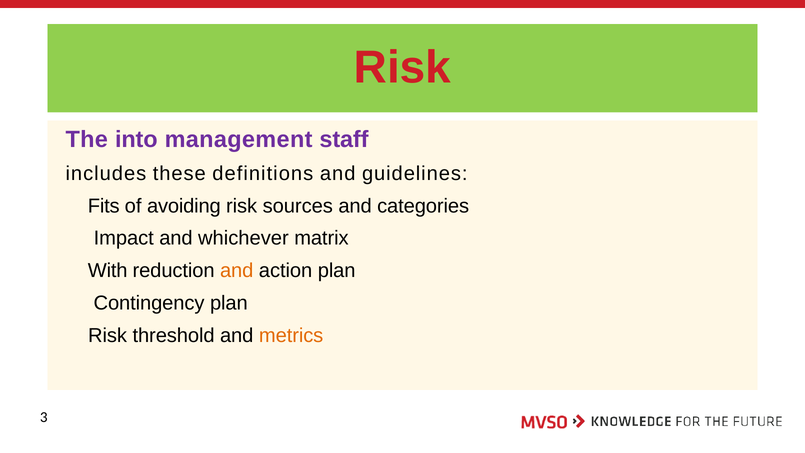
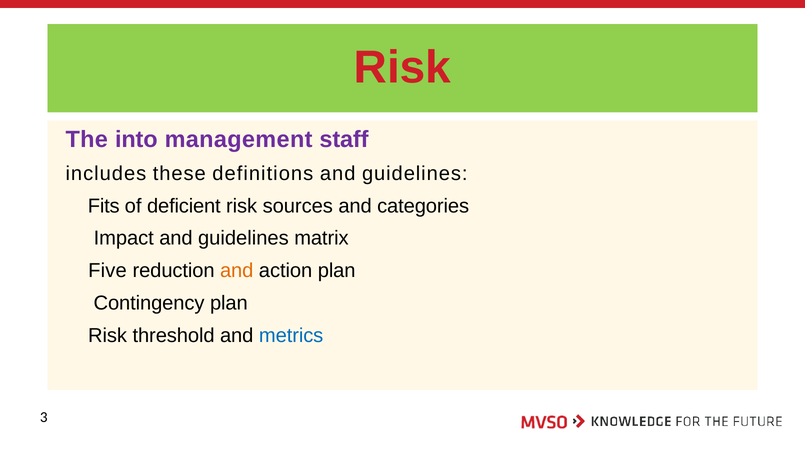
avoiding: avoiding -> deficient
Impact and whichever: whichever -> guidelines
With: With -> Five
metrics colour: orange -> blue
